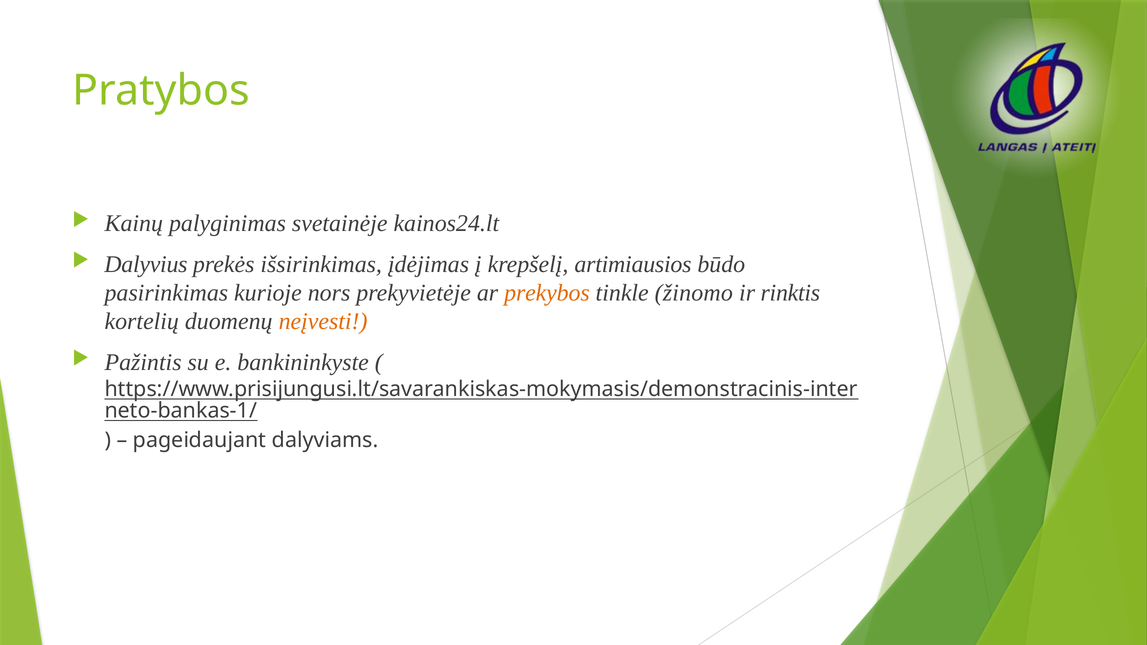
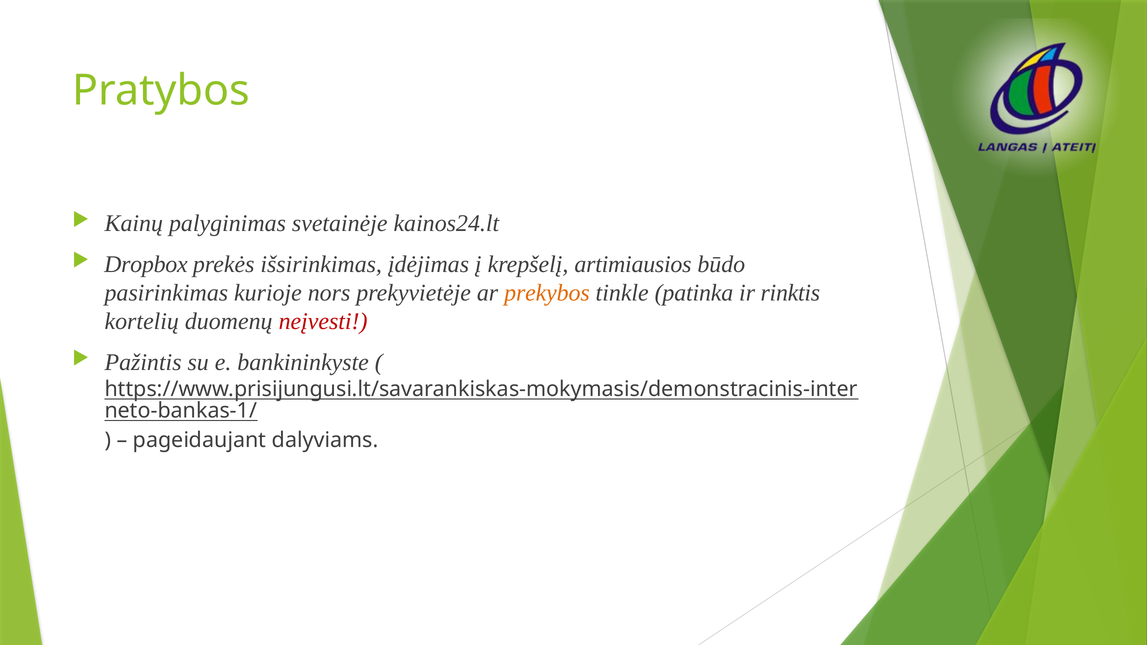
Dalyvius: Dalyvius -> Dropbox
žinomo: žinomo -> patinka
neįvesti colour: orange -> red
